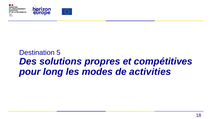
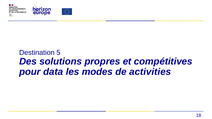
long: long -> data
